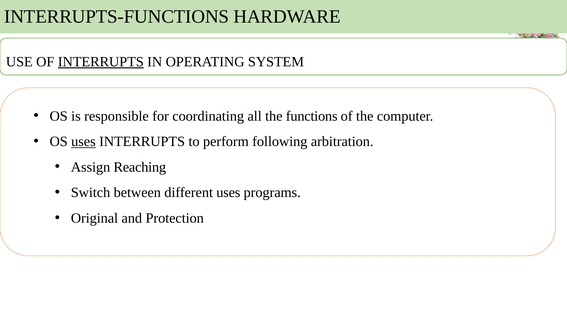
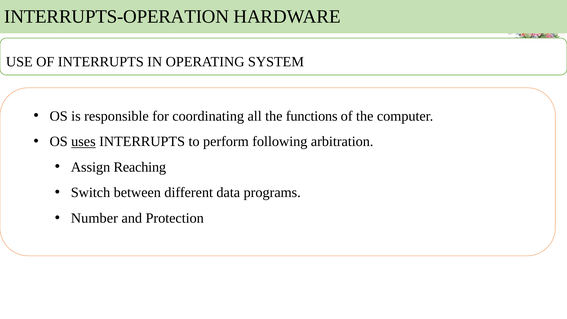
INTERRUPTS-FUNCTIONS: INTERRUPTS-FUNCTIONS -> INTERRUPTS-OPERATION
INTERRUPTS at (101, 62) underline: present -> none
different uses: uses -> data
Original: Original -> Number
